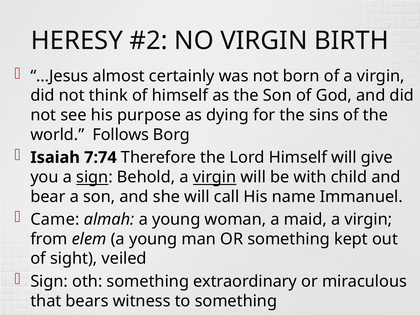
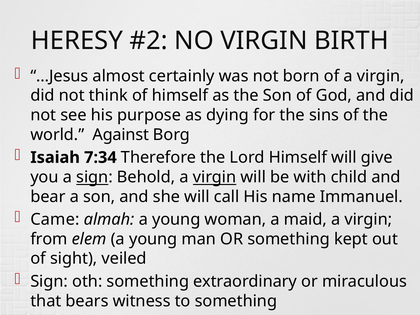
Follows: Follows -> Against
7:74: 7:74 -> 7:34
